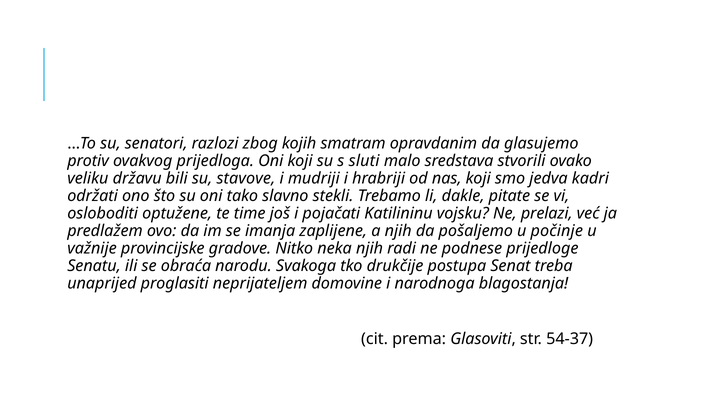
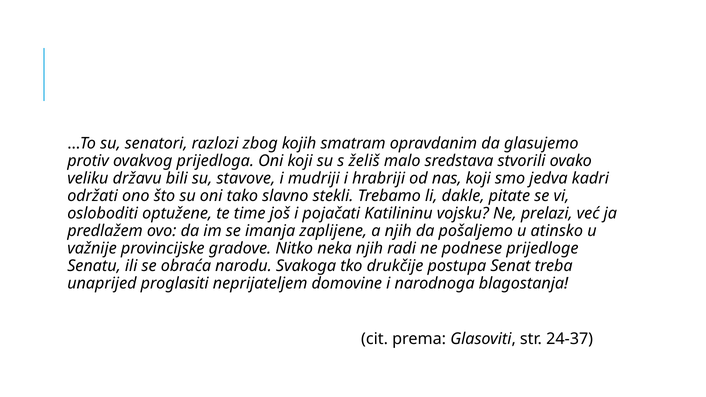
sluti: sluti -> želiš
počinje: počinje -> atinsko
54-37: 54-37 -> 24-37
